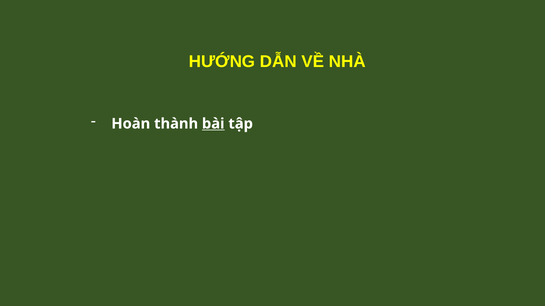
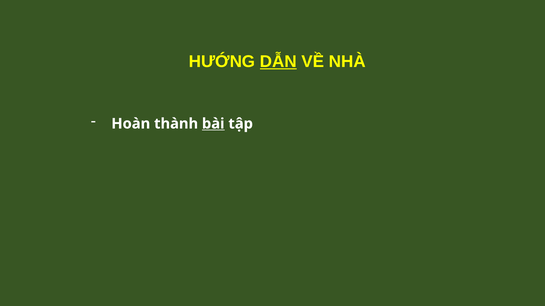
DẪN underline: none -> present
